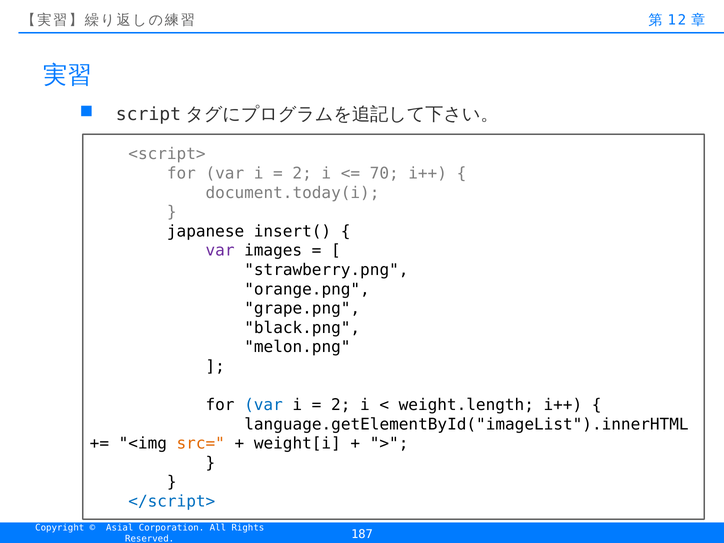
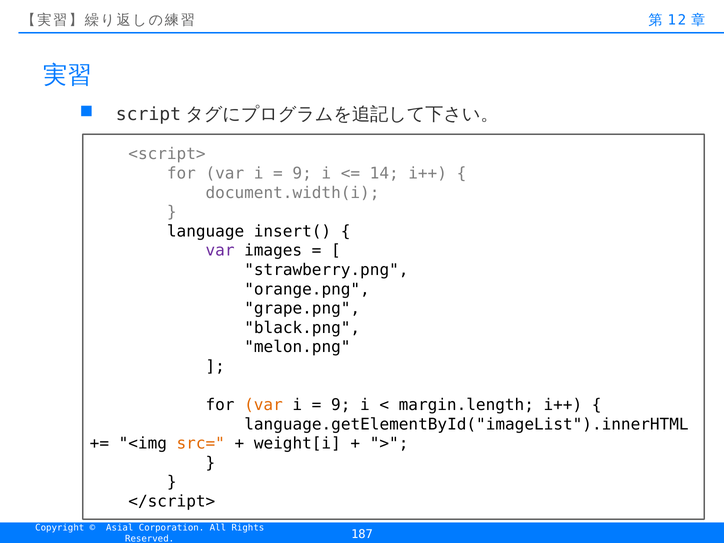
2 at (302, 173): 2 -> 9
70: 70 -> 14
document.today(i: document.today(i -> document.width(i
japanese: japanese -> language
var at (264, 405) colour: blue -> orange
2 at (341, 405): 2 -> 9
weight.length: weight.length -> margin.length
</script> colour: blue -> black
